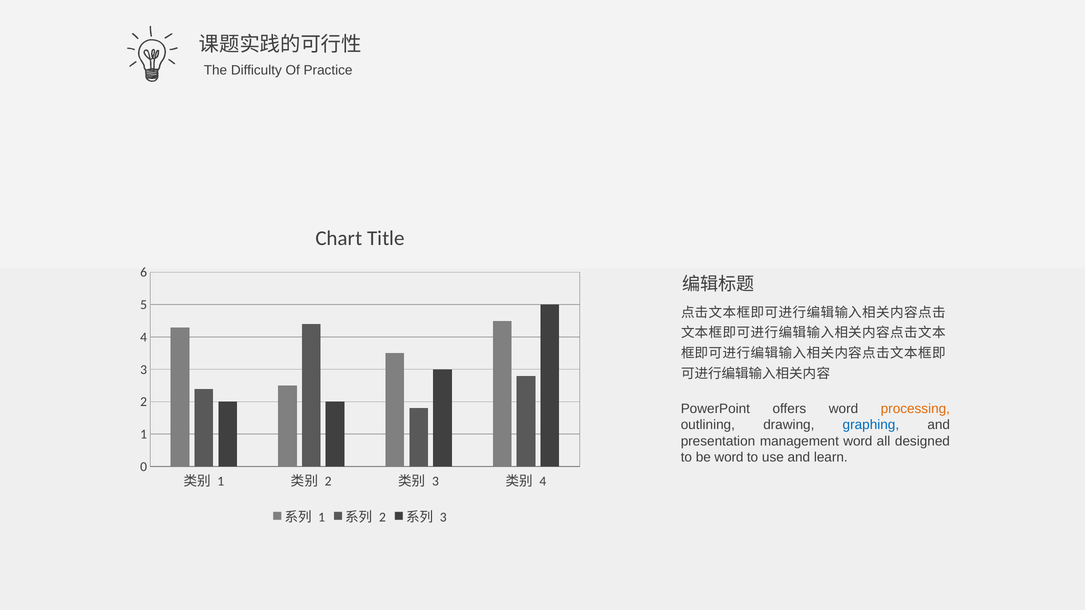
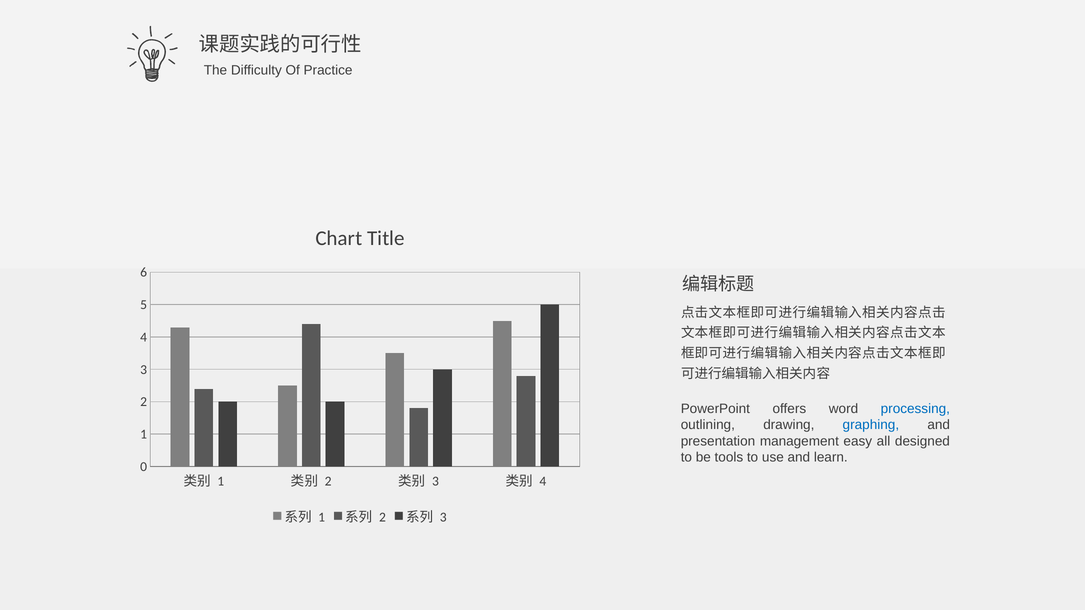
processing colour: orange -> blue
management word: word -> easy
be word: word -> tools
